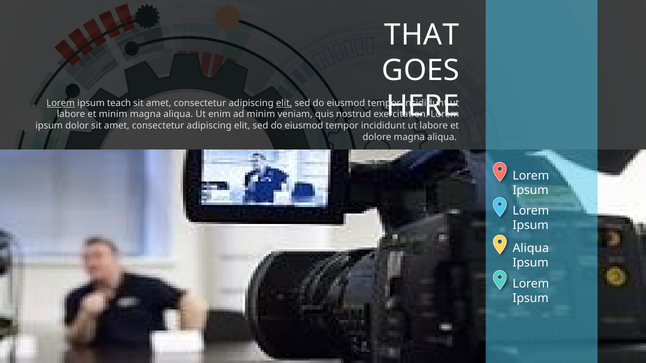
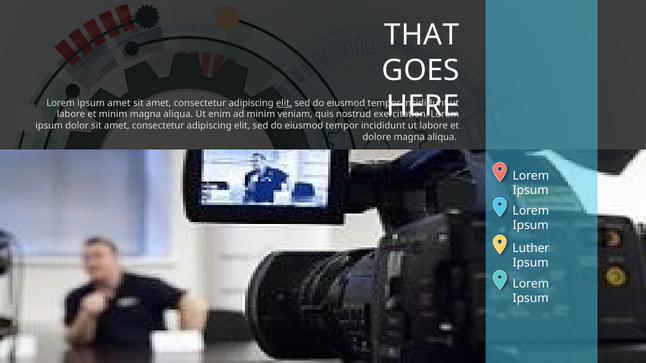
Lorem at (61, 103) underline: present -> none
ipsum teach: teach -> amet
Aliqua at (531, 249): Aliqua -> Luther
